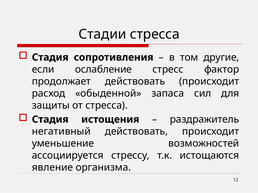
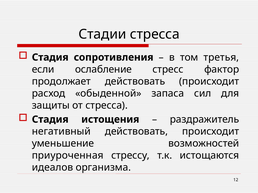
другие: другие -> третья
ассоциируется: ассоциируется -> приуроченная
явление: явление -> идеалов
